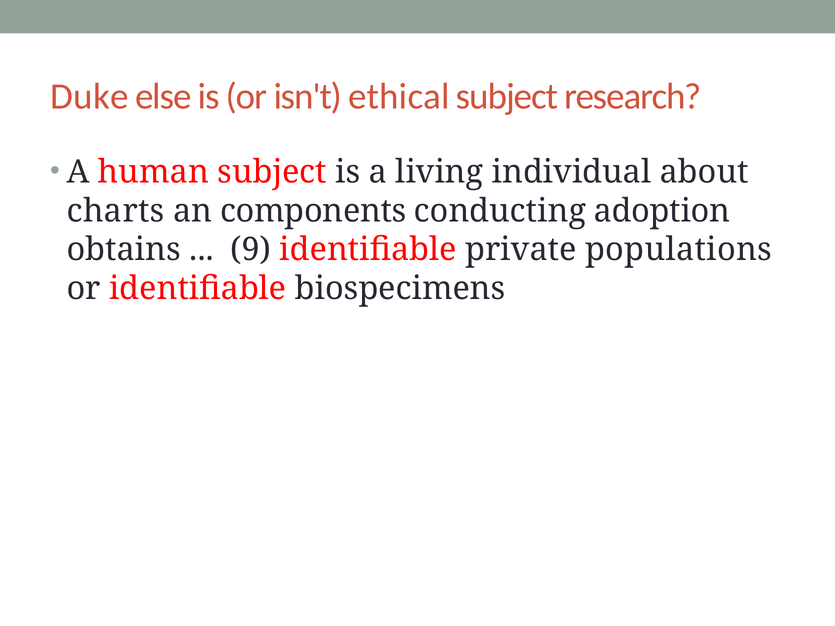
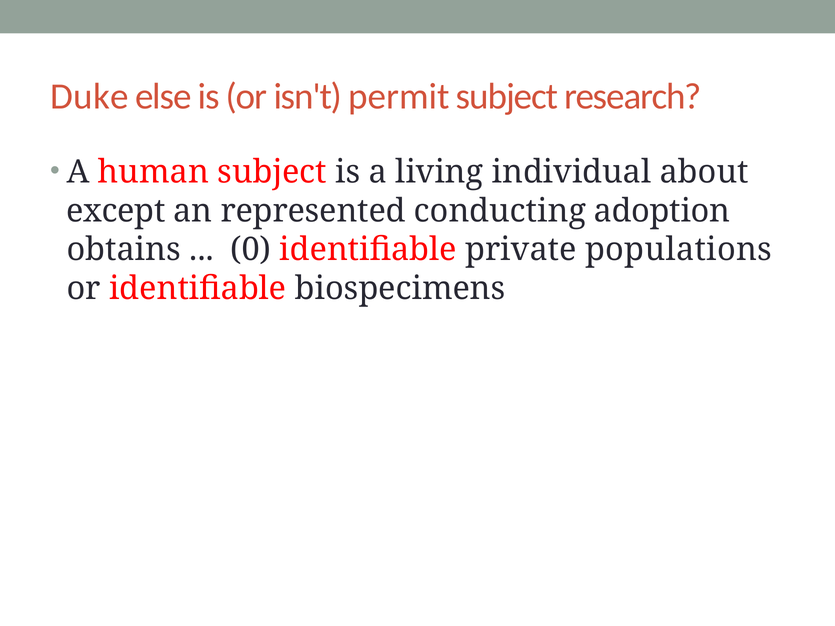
ethical: ethical -> permit
charts: charts -> except
components: components -> represented
9: 9 -> 0
